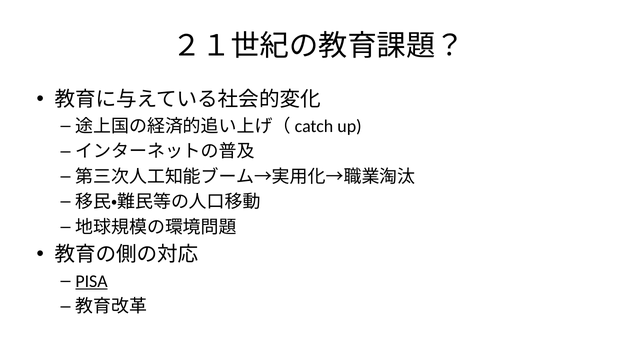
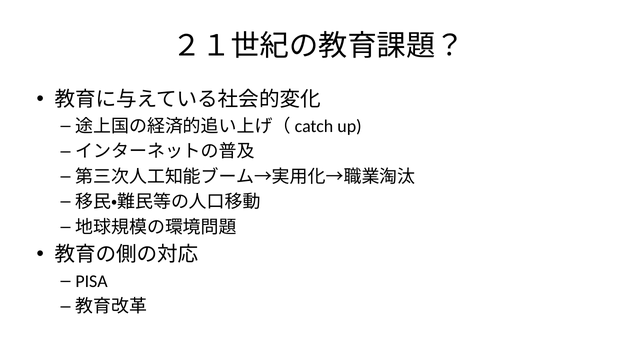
PISA underline: present -> none
